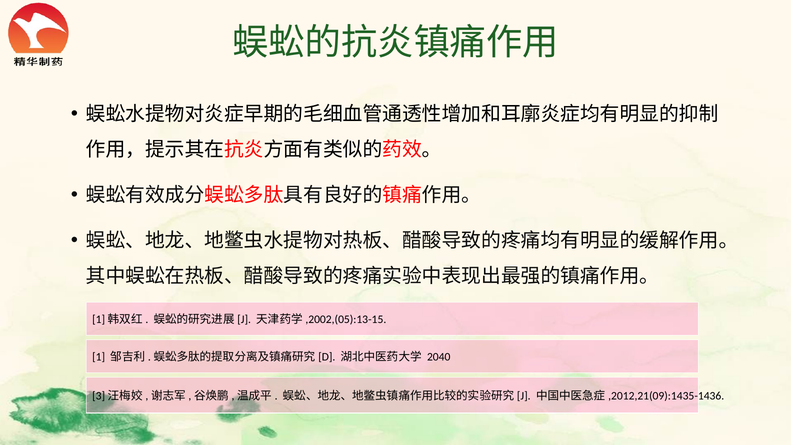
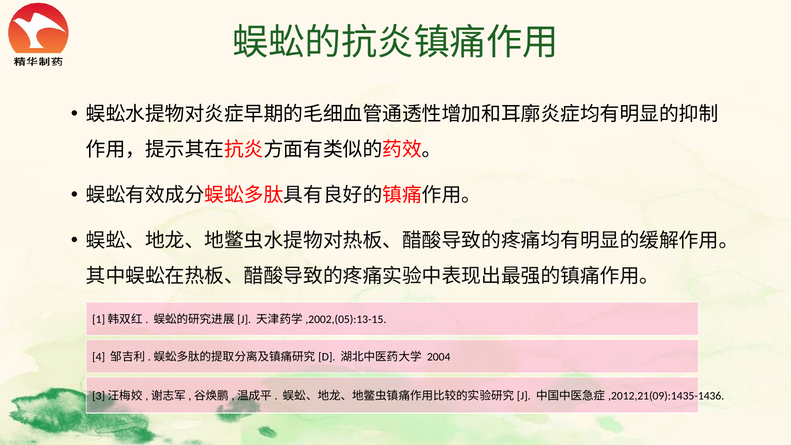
1: 1 -> 4
2040: 2040 -> 2004
